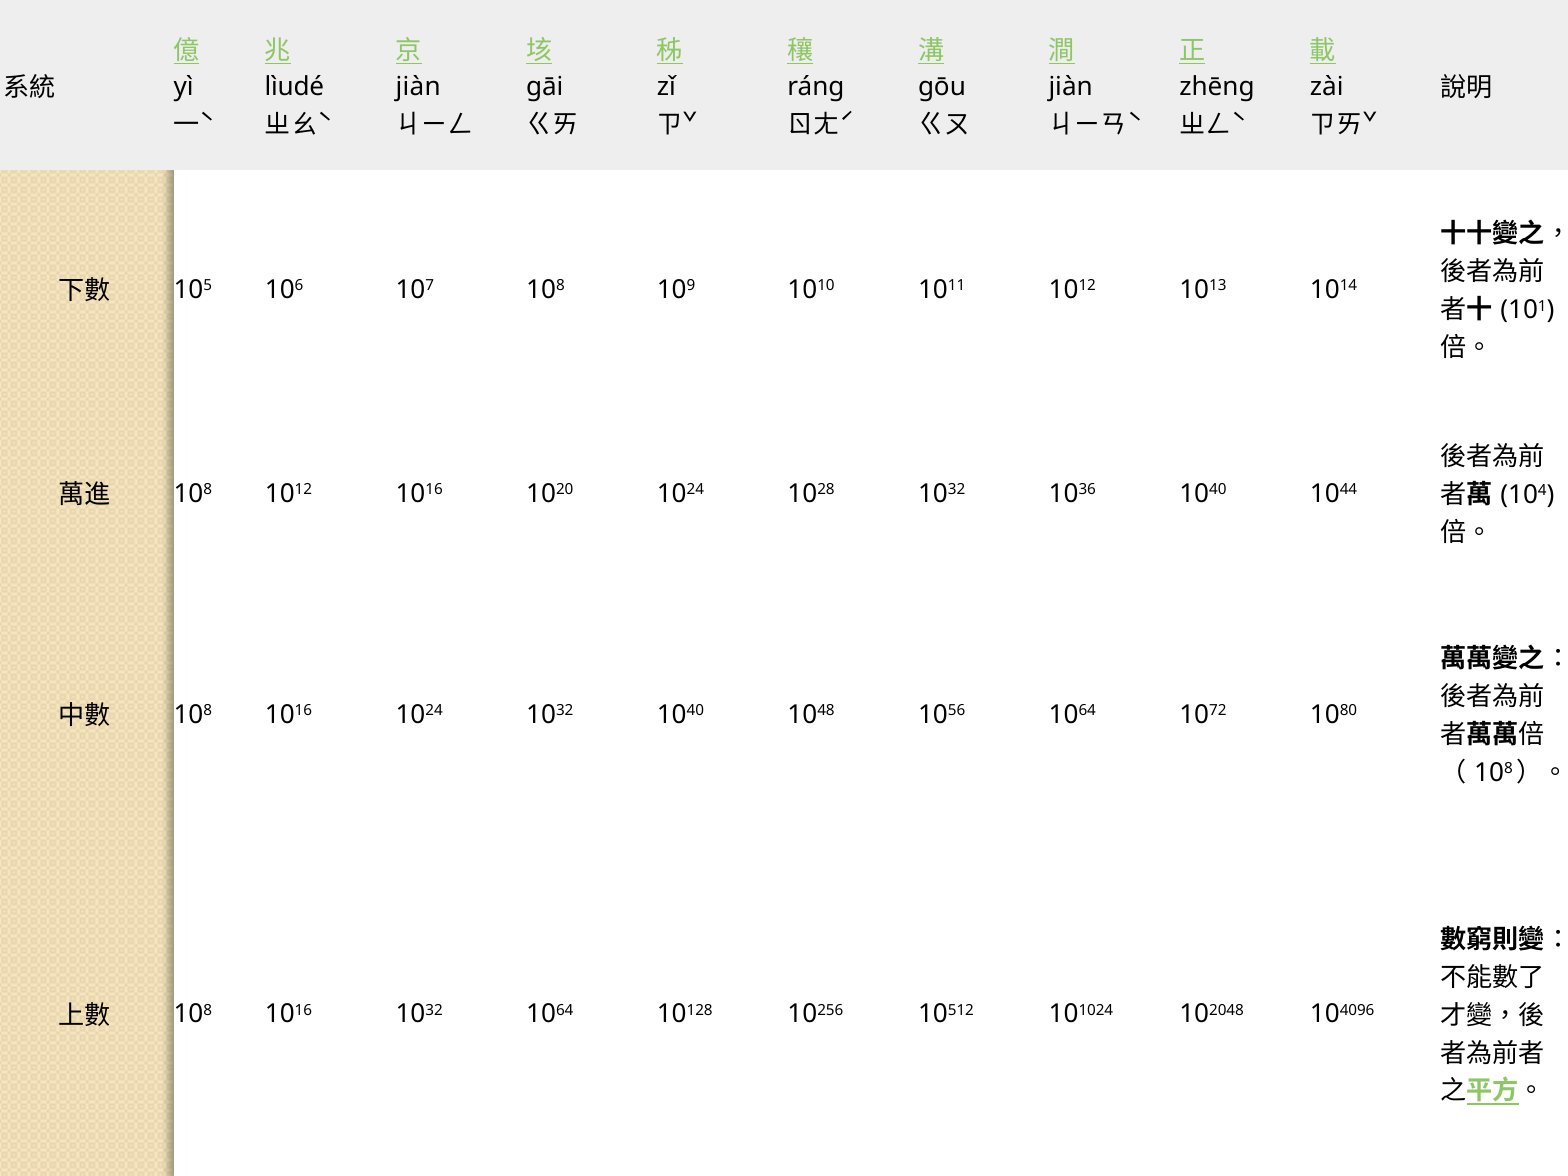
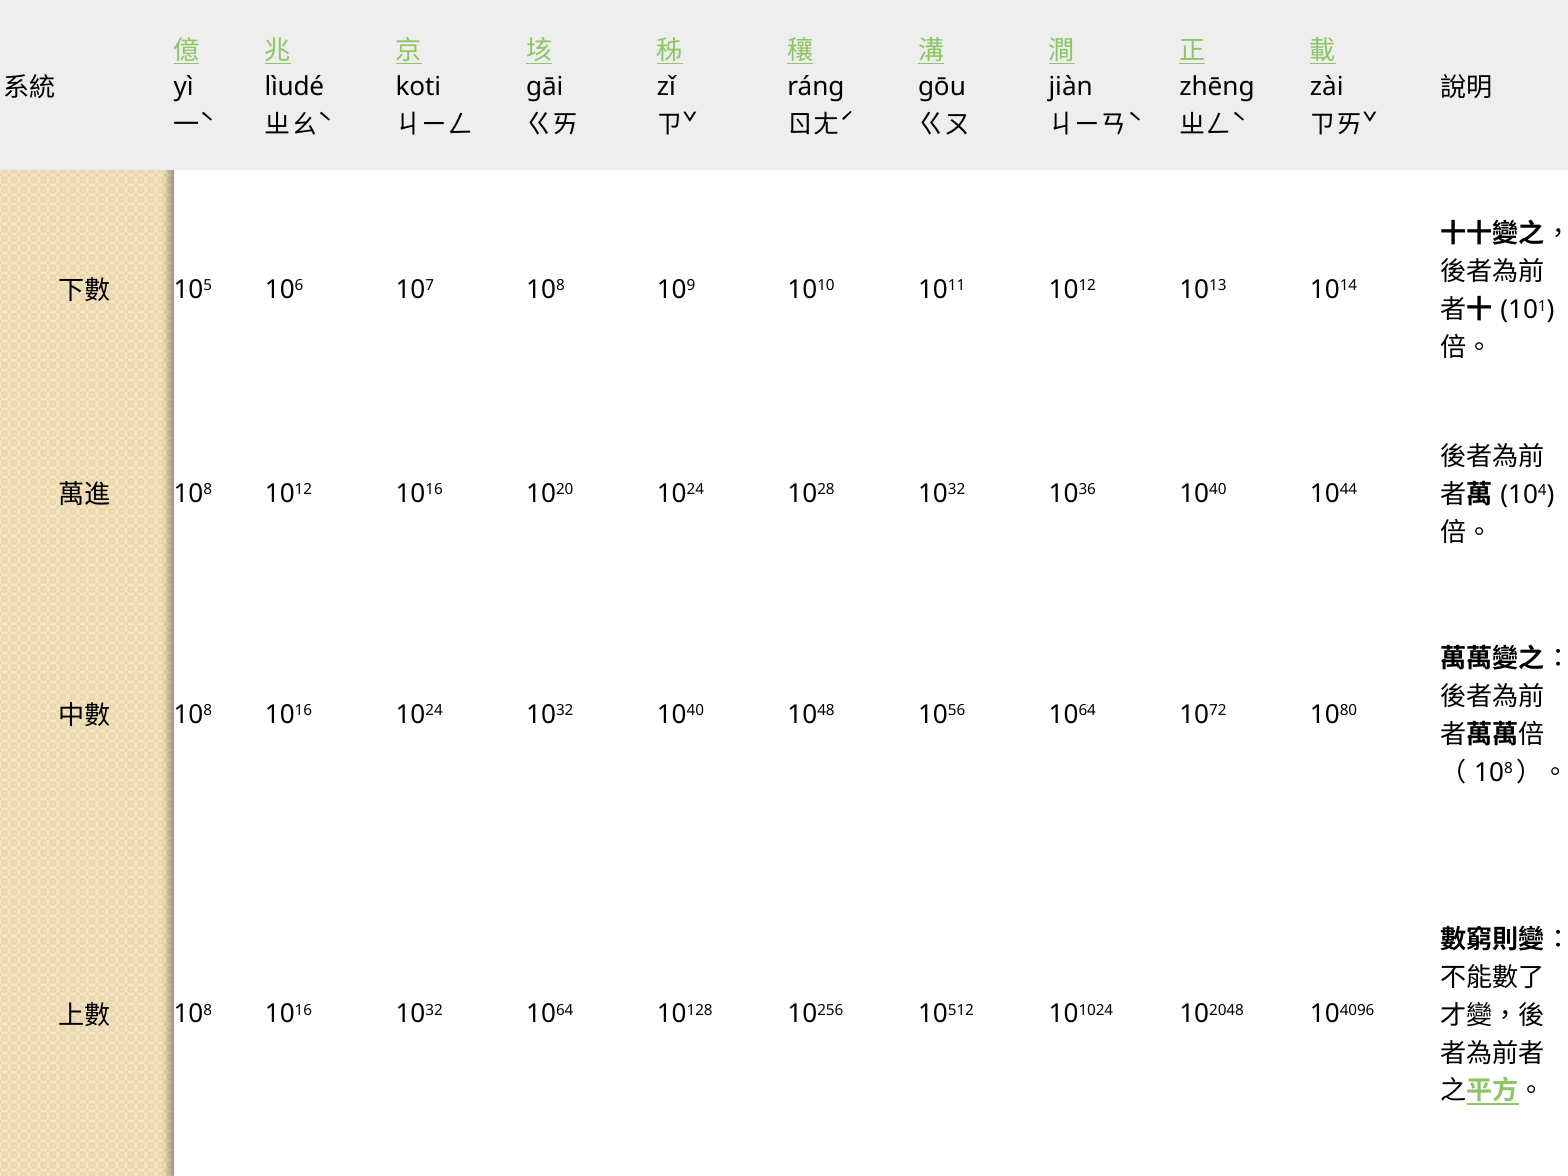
jiàn at (418, 87): jiàn -> koti
